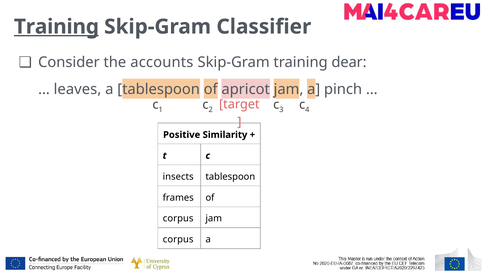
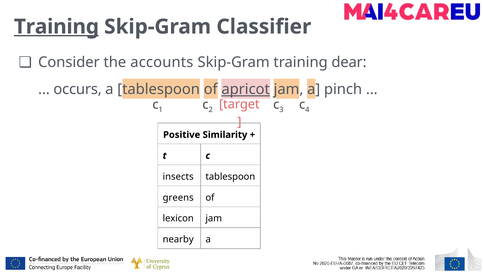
leaves: leaves -> occurs
apricot underline: none -> present
frames: frames -> greens
corpus at (178, 218): corpus -> lexicon
corpus at (178, 239): corpus -> nearby
